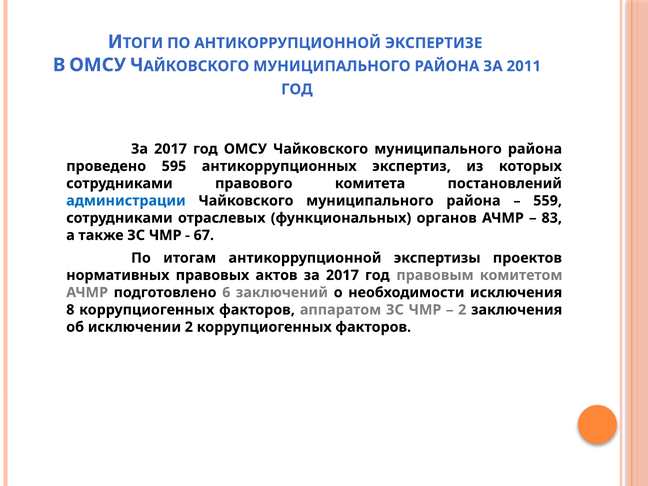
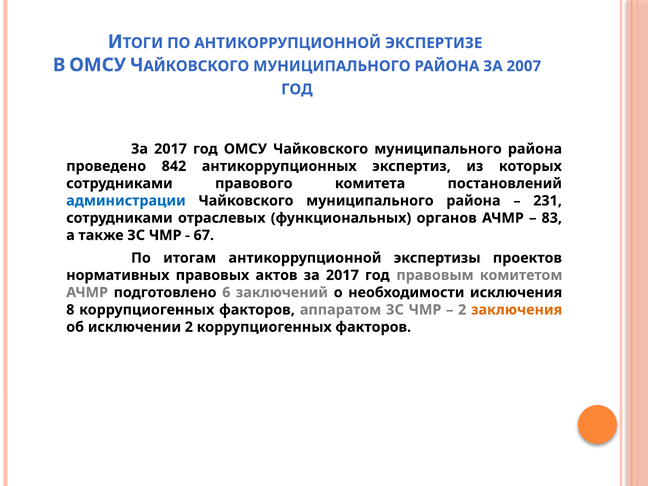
2011: 2011 -> 2007
595: 595 -> 842
559: 559 -> 231
заключения colour: black -> orange
